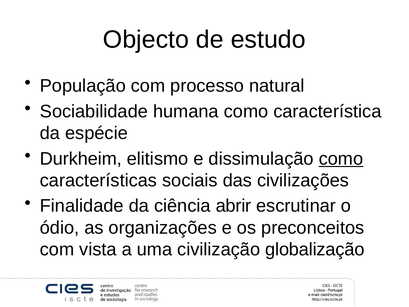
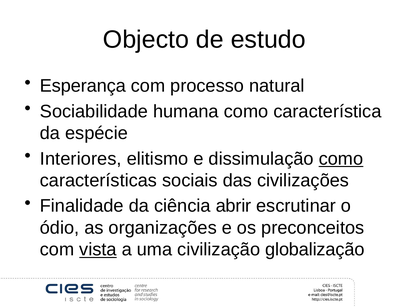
População: População -> Esperança
Durkheim: Durkheim -> Interiores
vista underline: none -> present
